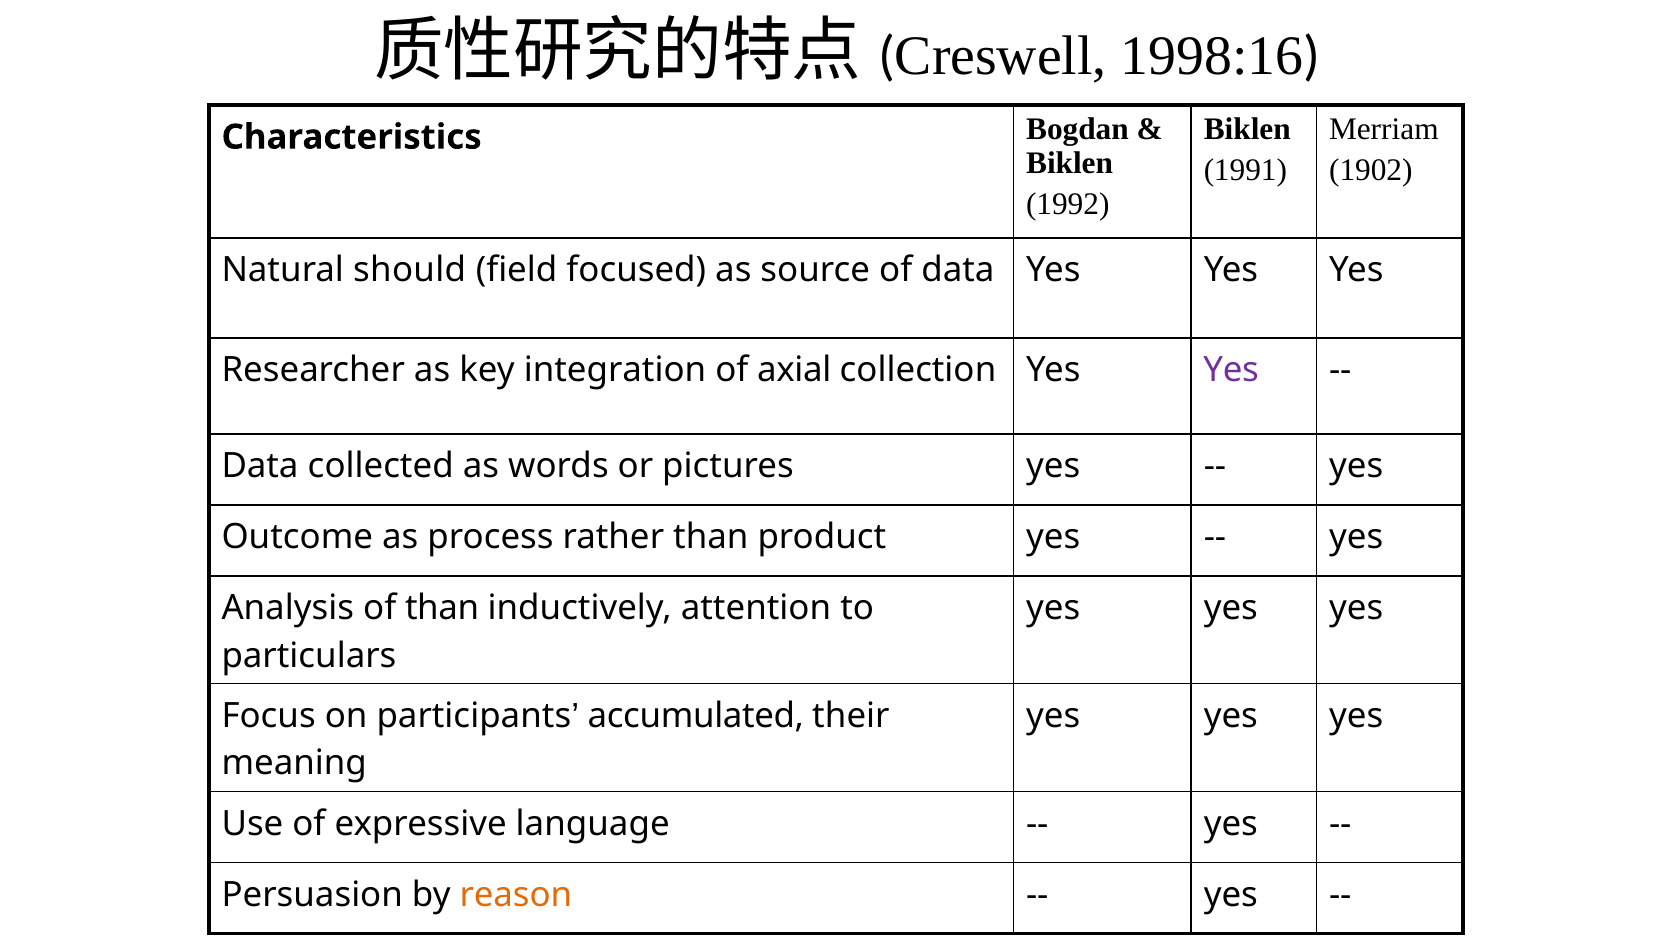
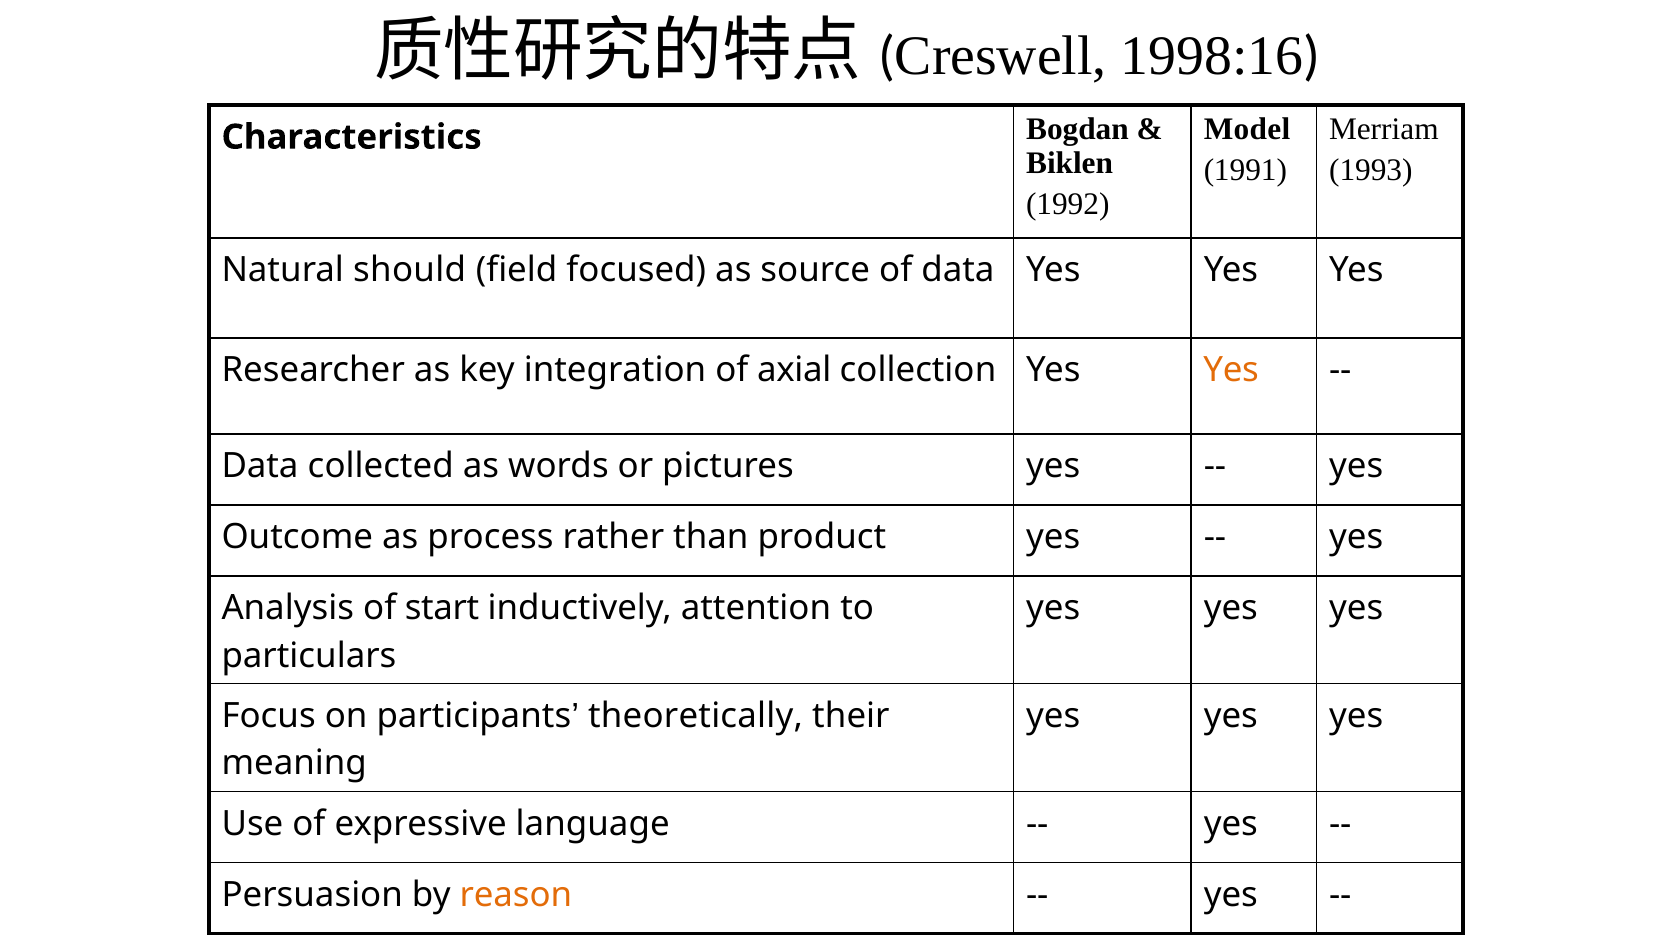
Biklen at (1247, 129): Biklen -> Model
1902: 1902 -> 1993
Yes at (1231, 370) colour: purple -> orange
of than: than -> start
accumulated: accumulated -> theoretically
